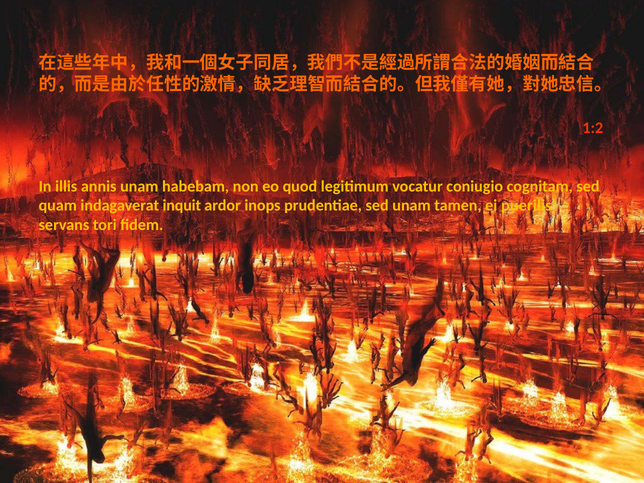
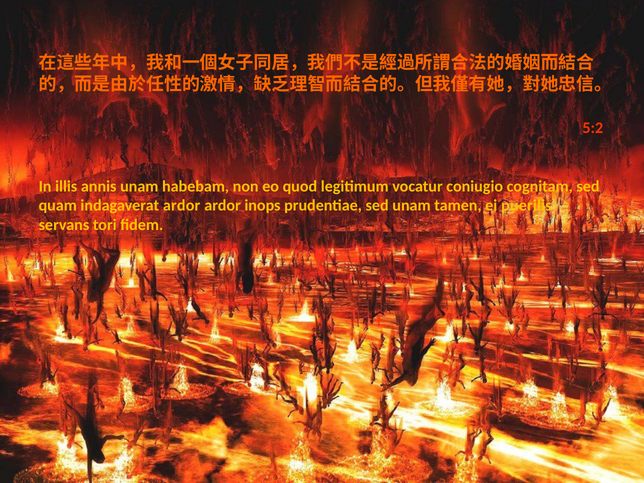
1:2: 1:2 -> 5:2
indagaverat inquit: inquit -> ardor
